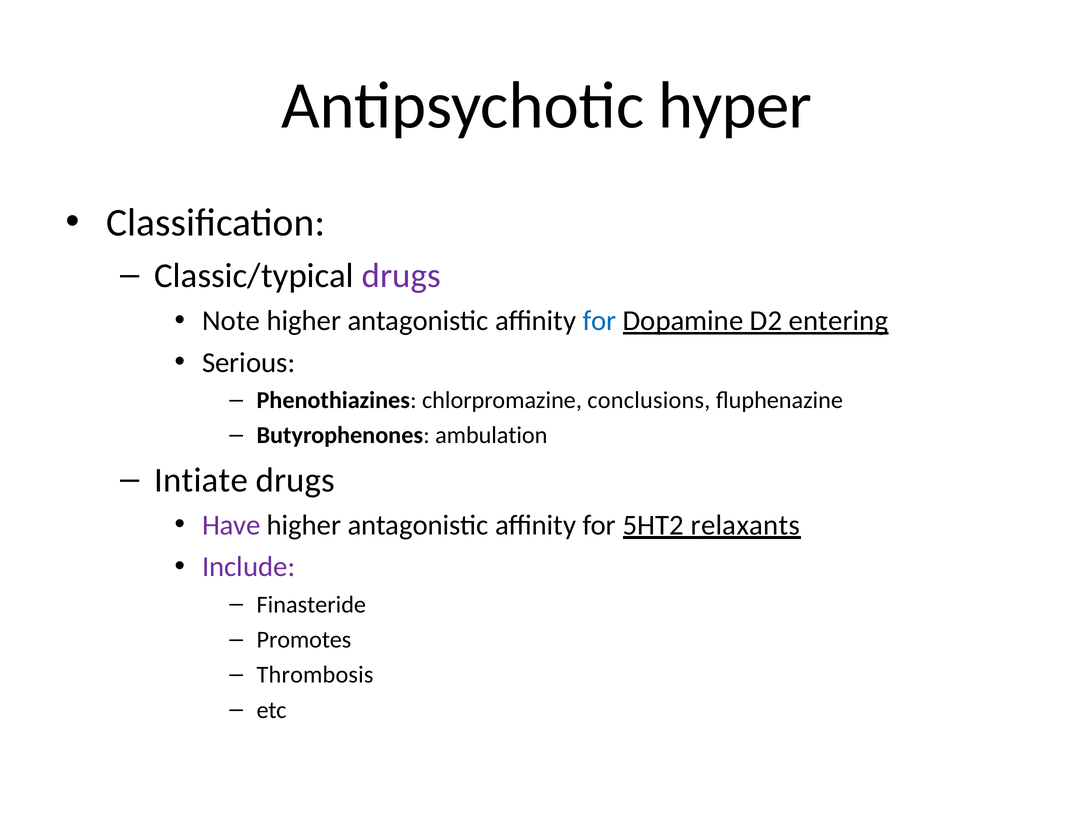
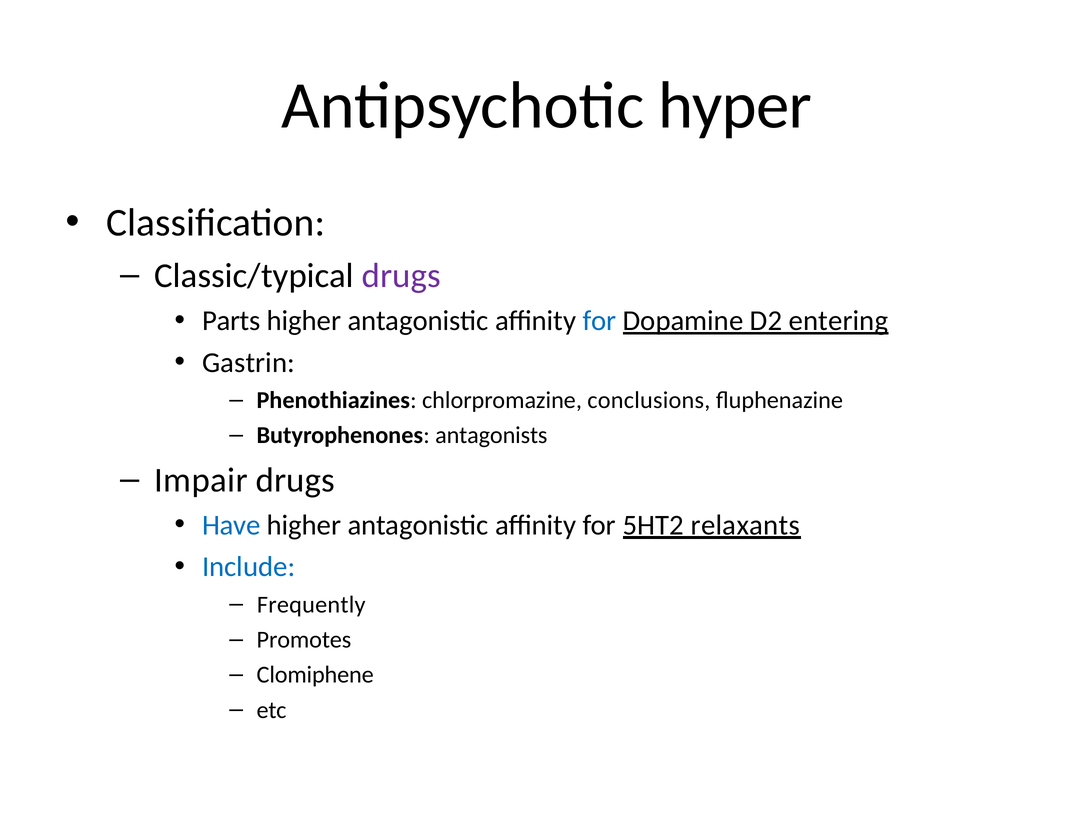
Note: Note -> Parts
Serious: Serious -> Gastrin
ambulation: ambulation -> antagonists
Intiate: Intiate -> Impair
Have colour: purple -> blue
Include colour: purple -> blue
Finasteride: Finasteride -> Frequently
Thrombosis: Thrombosis -> Clomiphene
